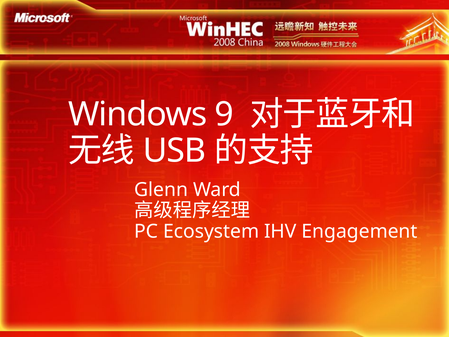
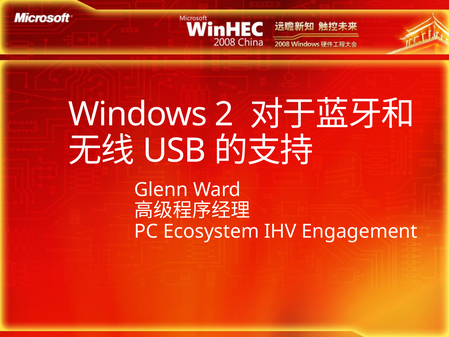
9: 9 -> 2
